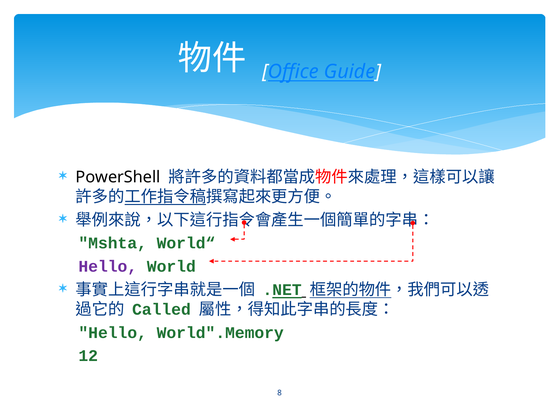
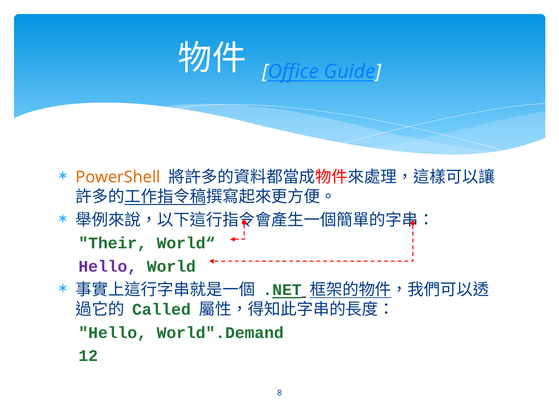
PowerShell colour: black -> orange
Mshta: Mshta -> Their
World".Memory: World".Memory -> World".Demand
